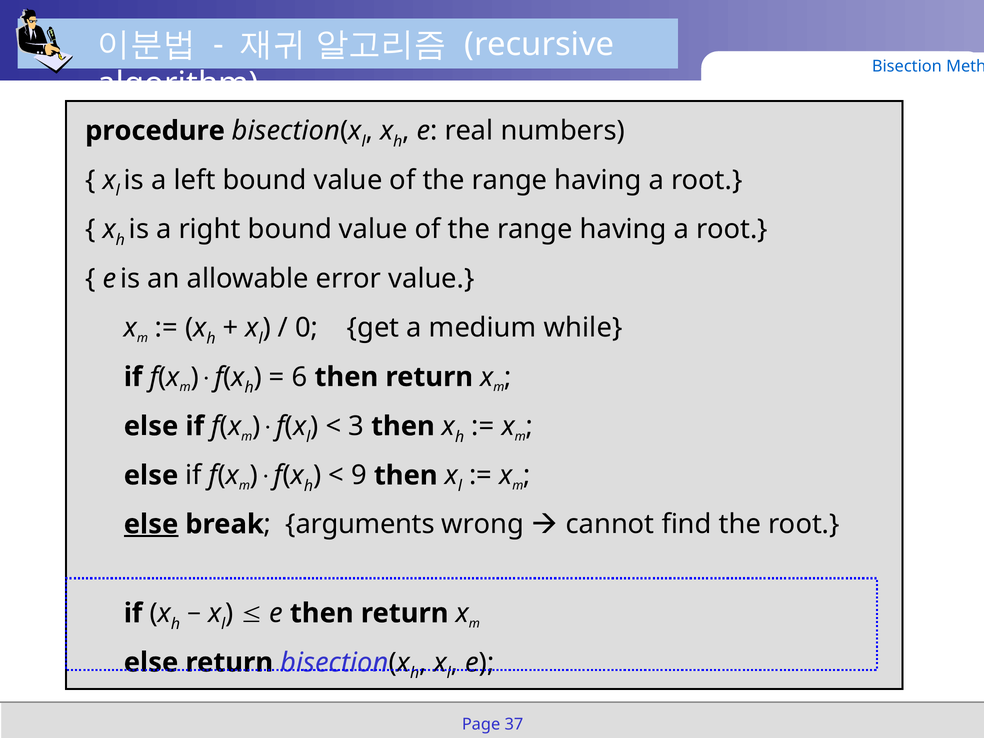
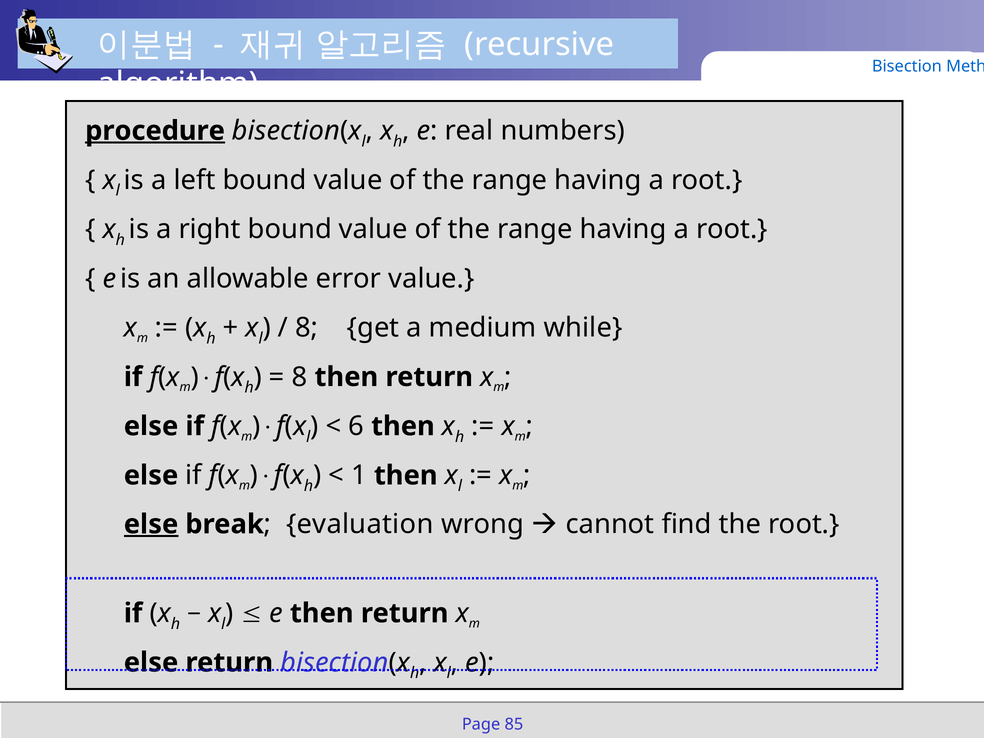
procedure underline: none -> present
0 at (307, 328): 0 -> 8
6 at (300, 377): 6 -> 8
3: 3 -> 6
9: 9 -> 1
arguments: arguments -> evaluation
37: 37 -> 85
